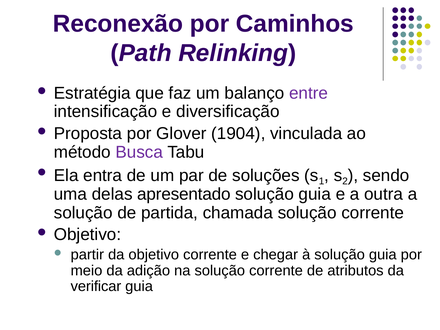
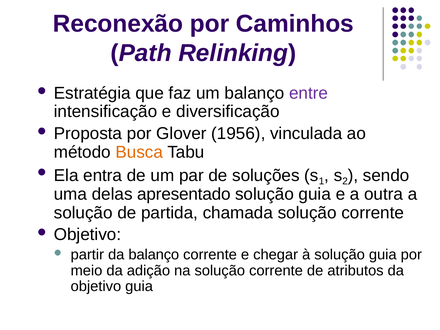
1904: 1904 -> 1956
Busca colour: purple -> orange
da objetivo: objetivo -> balanço
verificar at (96, 286): verificar -> objetivo
